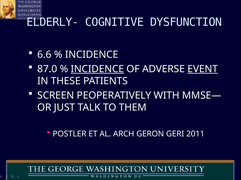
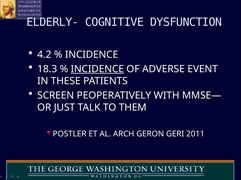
6.6: 6.6 -> 4.2
87.0: 87.0 -> 18.3
EVENT underline: present -> none
